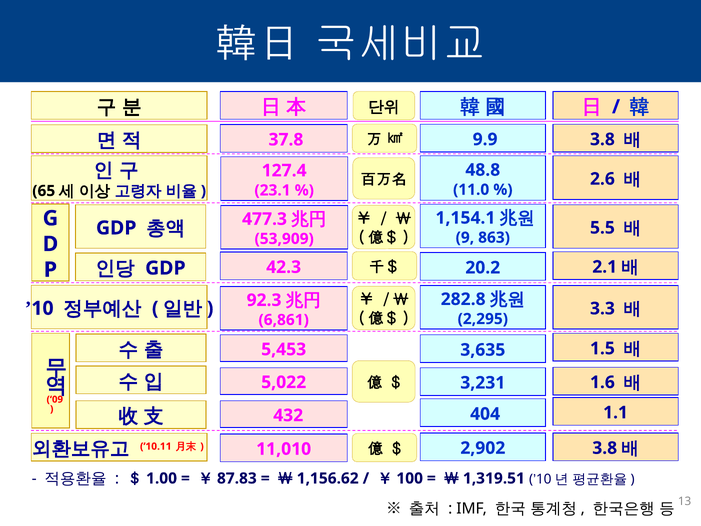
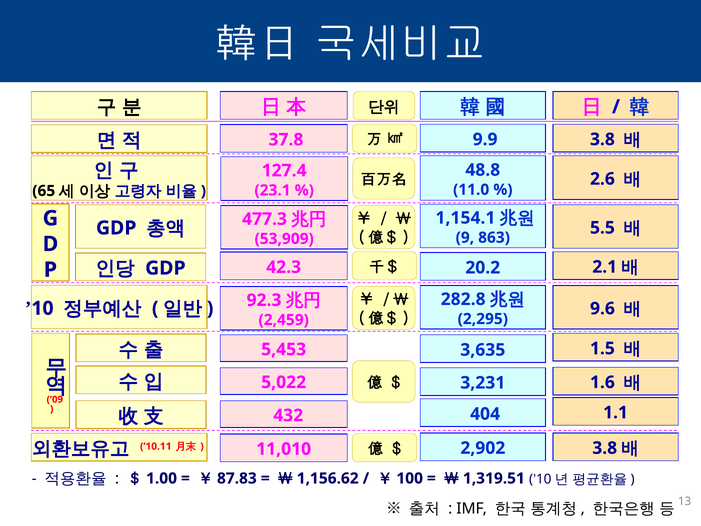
3.3: 3.3 -> 9.6
6,861: 6,861 -> 2,459
